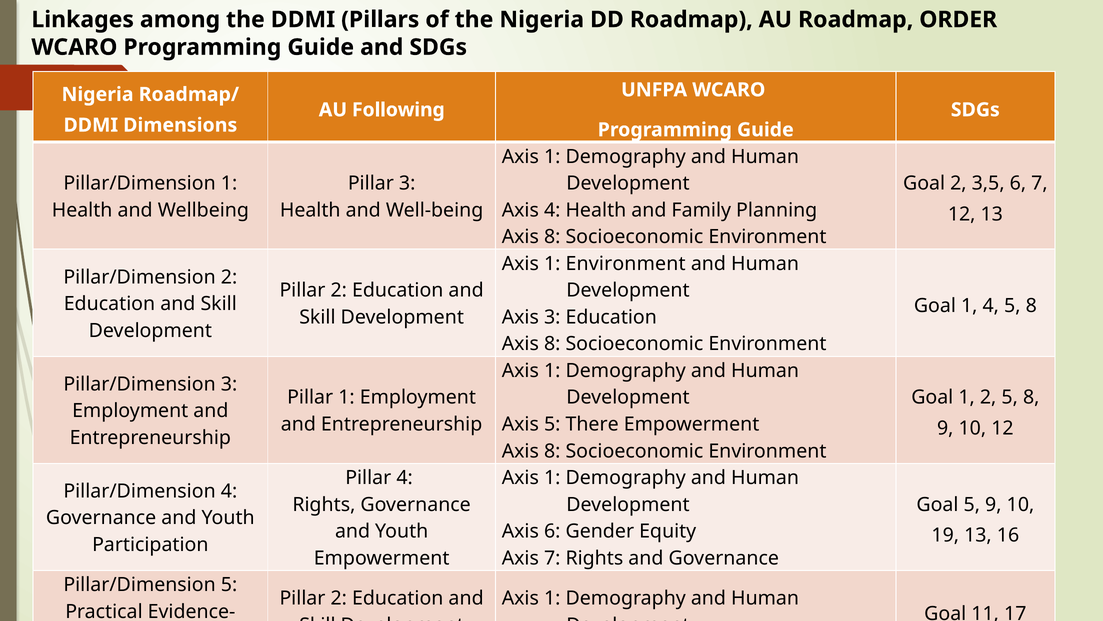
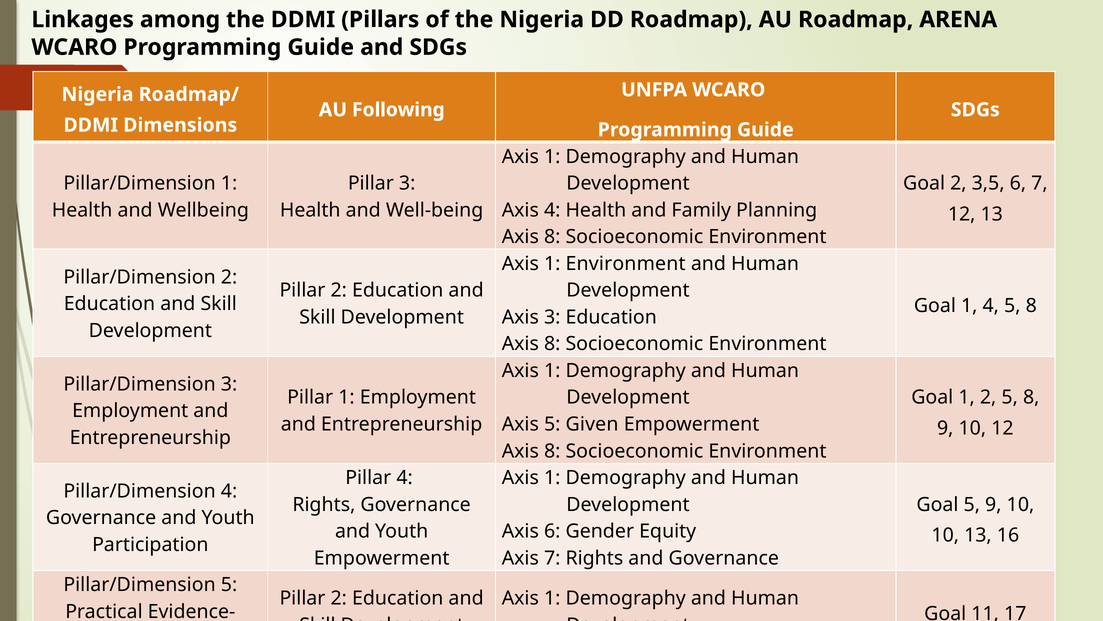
ORDER: ORDER -> ARENA
There: There -> Given
19 at (945, 535): 19 -> 10
